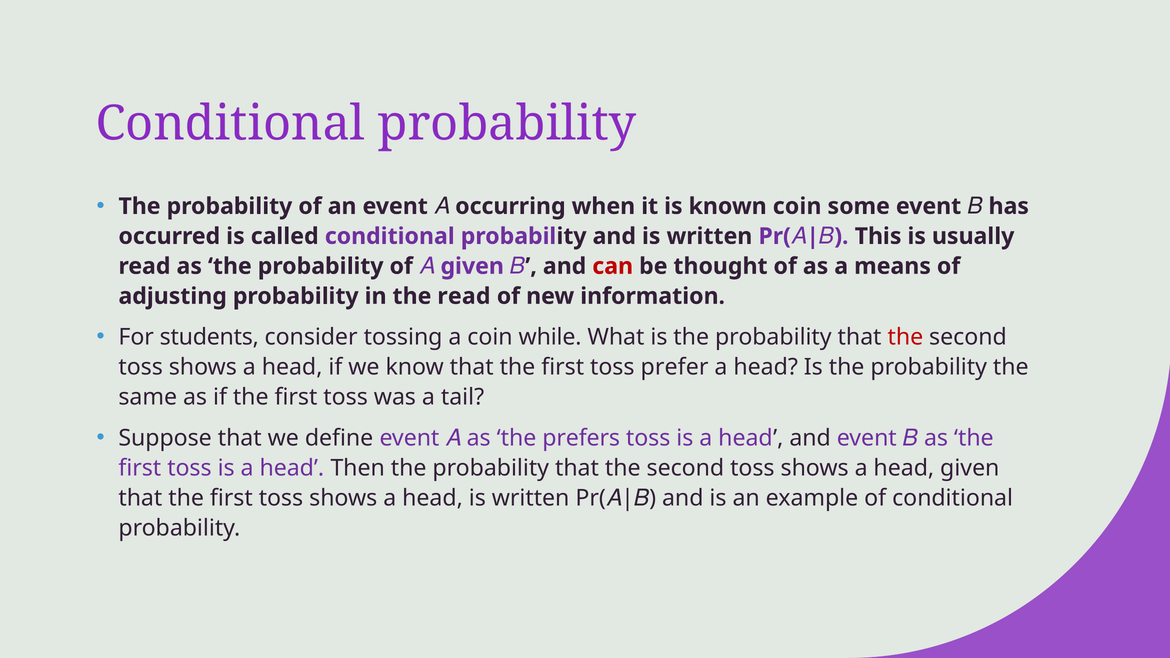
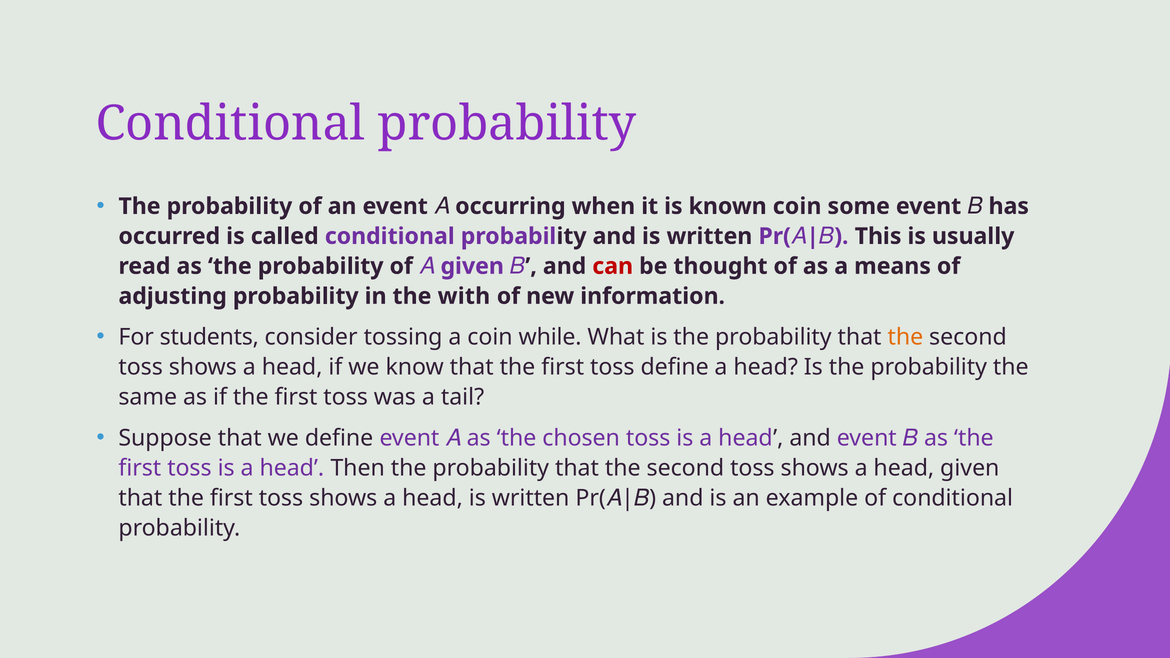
the read: read -> with
the at (905, 337) colour: red -> orange
toss prefer: prefer -> define
prefers: prefers -> chosen
